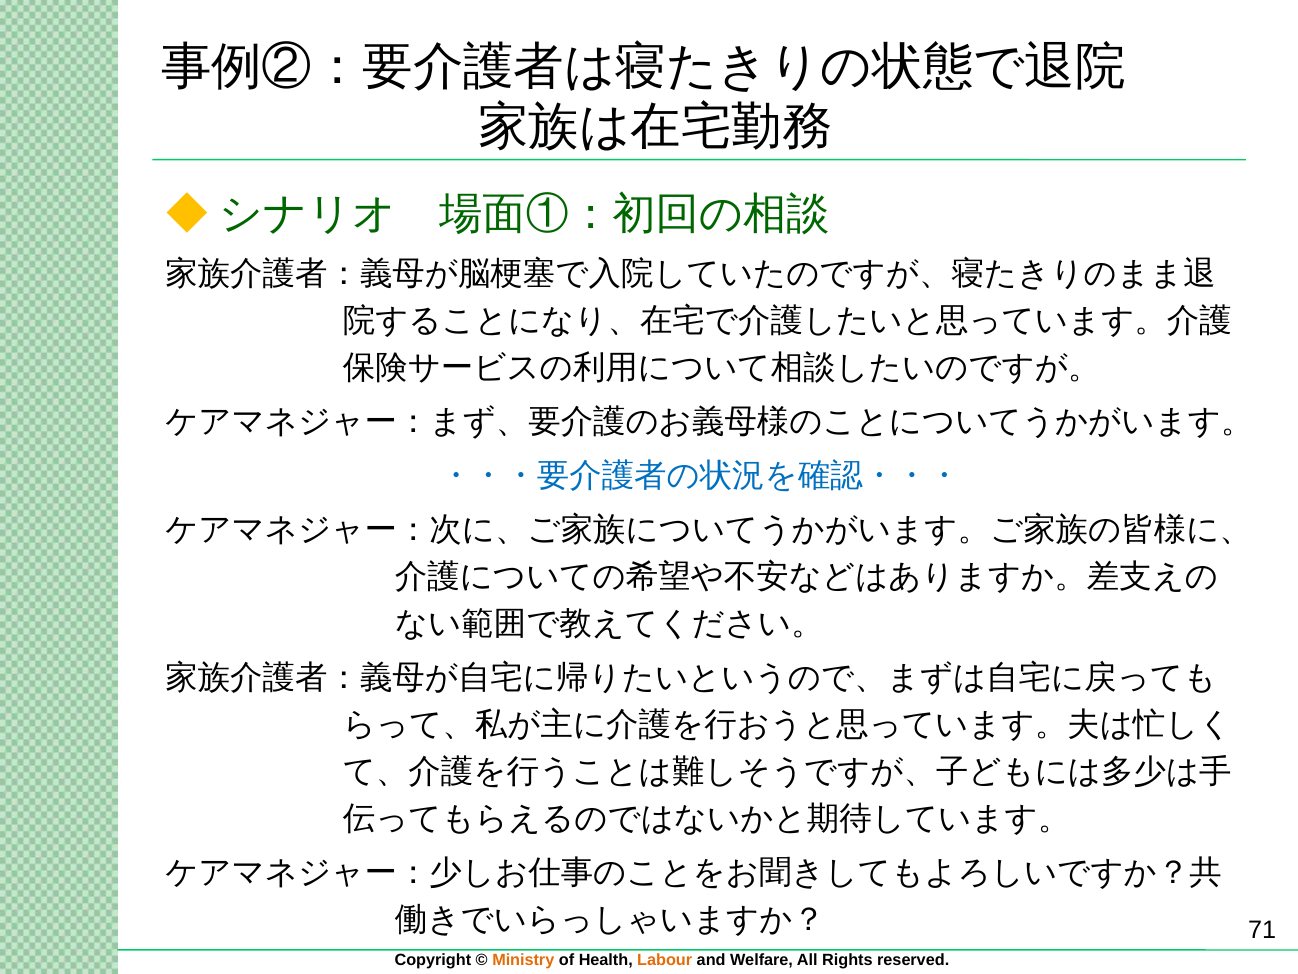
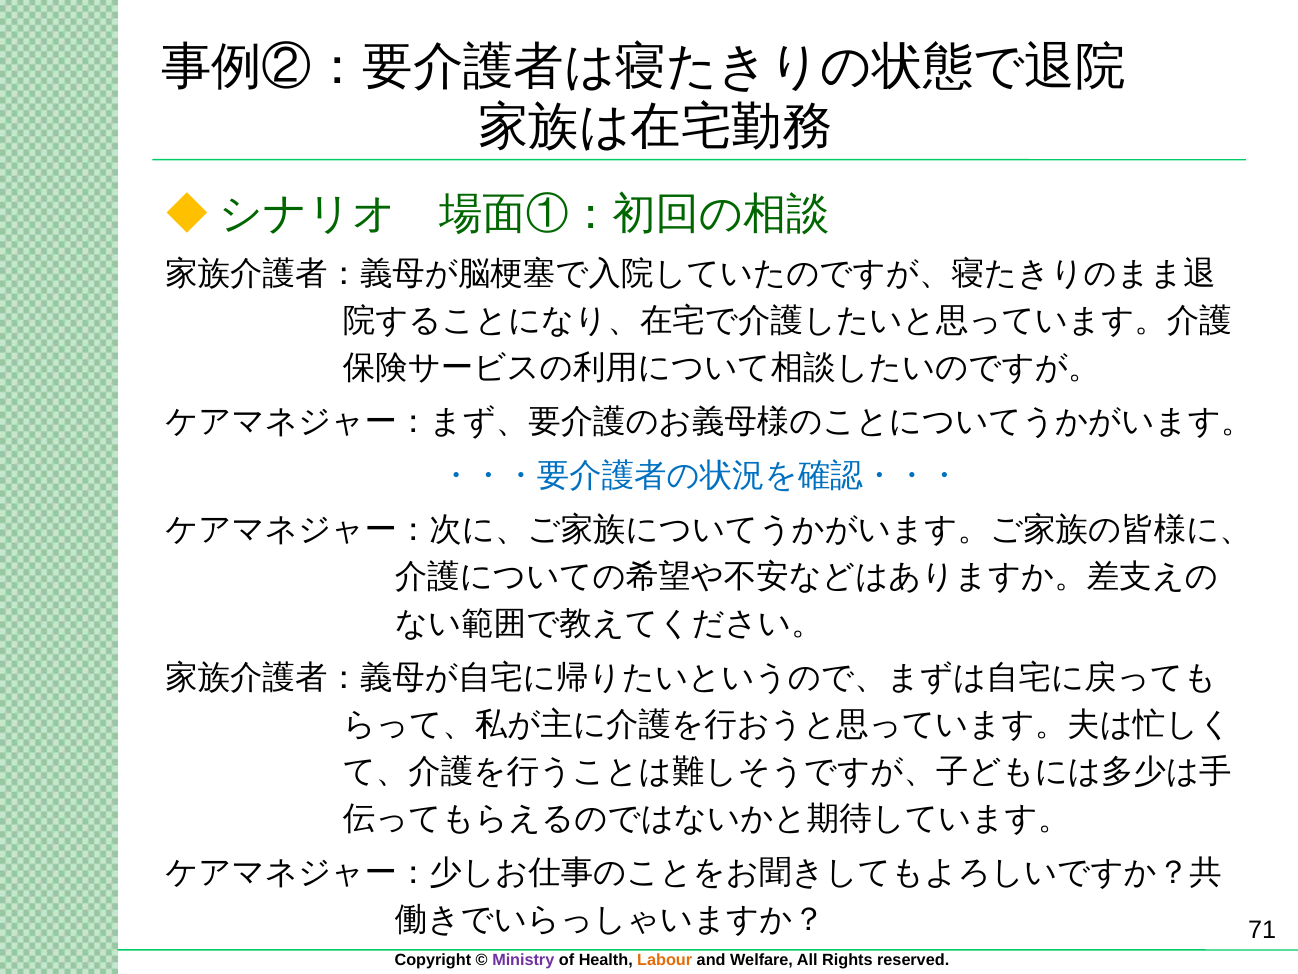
Ministry colour: orange -> purple
